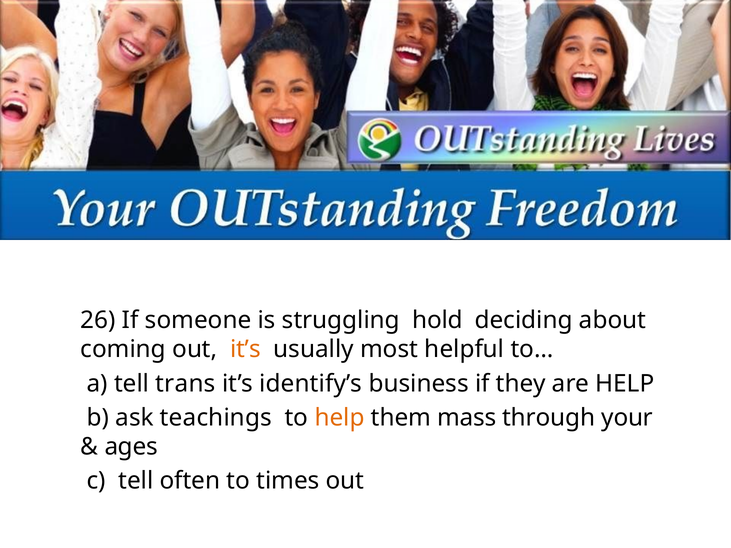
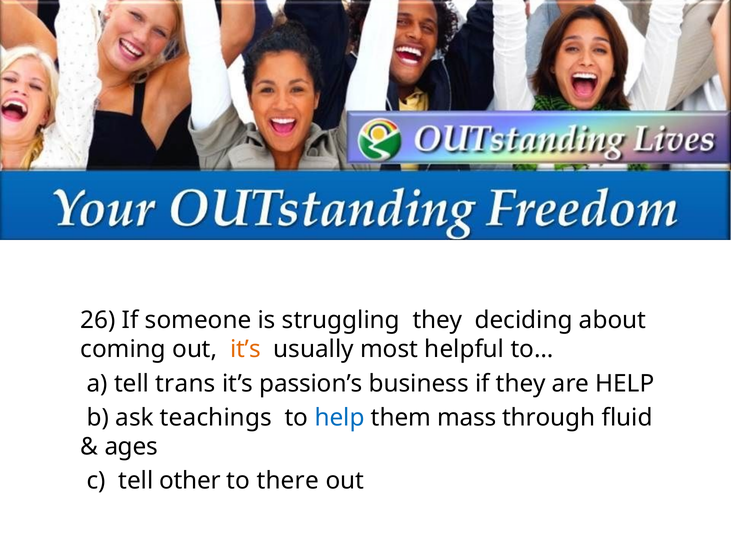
struggling hold: hold -> they
identify’s: identify’s -> passion’s
help at (340, 418) colour: orange -> blue
your: your -> fluid
often: often -> other
times: times -> there
